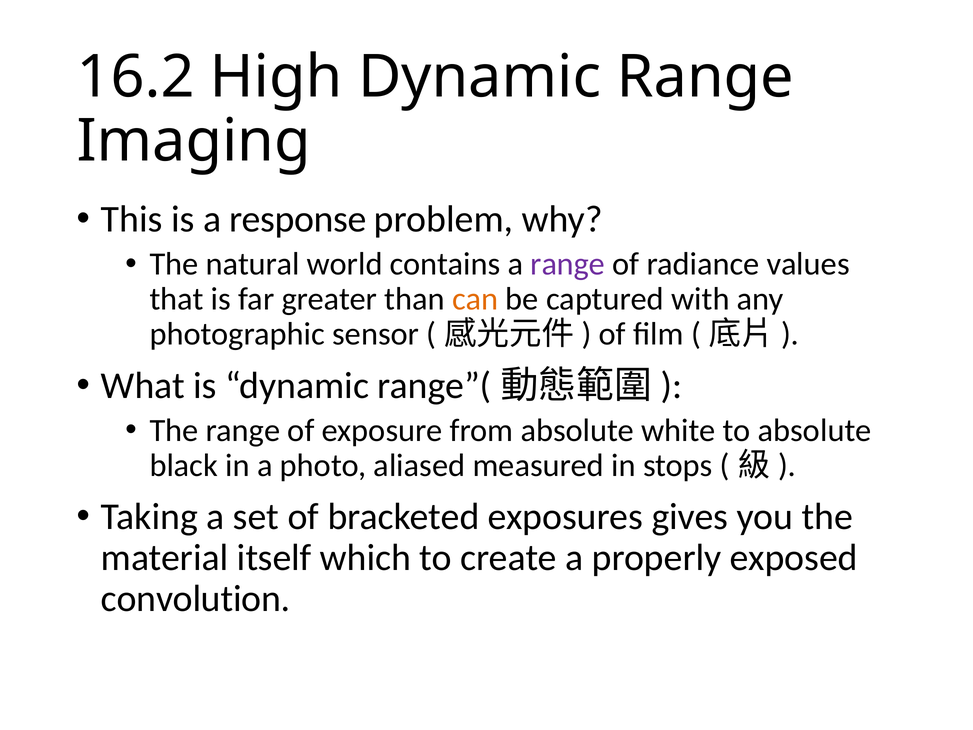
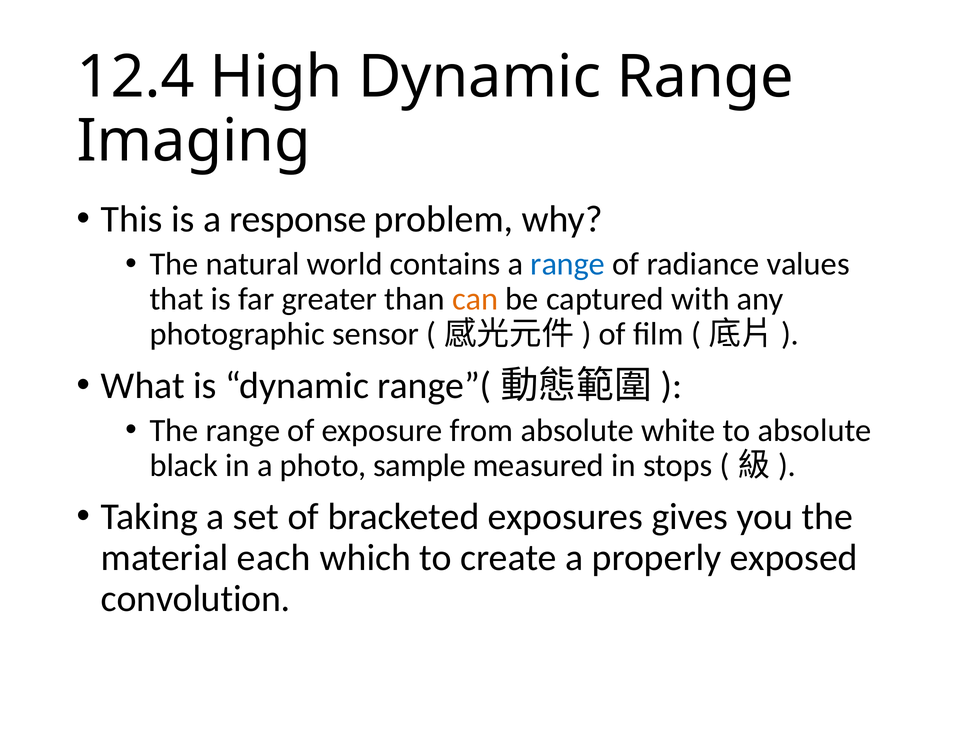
16.2: 16.2 -> 12.4
range at (568, 264) colour: purple -> blue
aliased: aliased -> sample
itself: itself -> each
